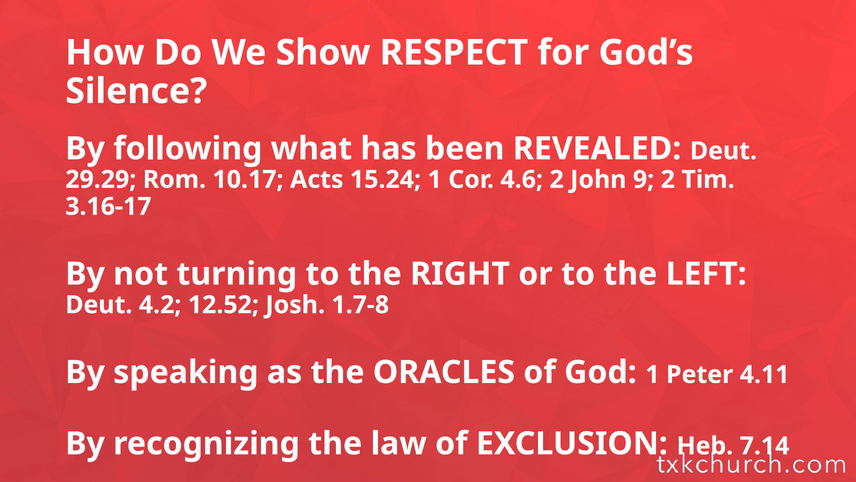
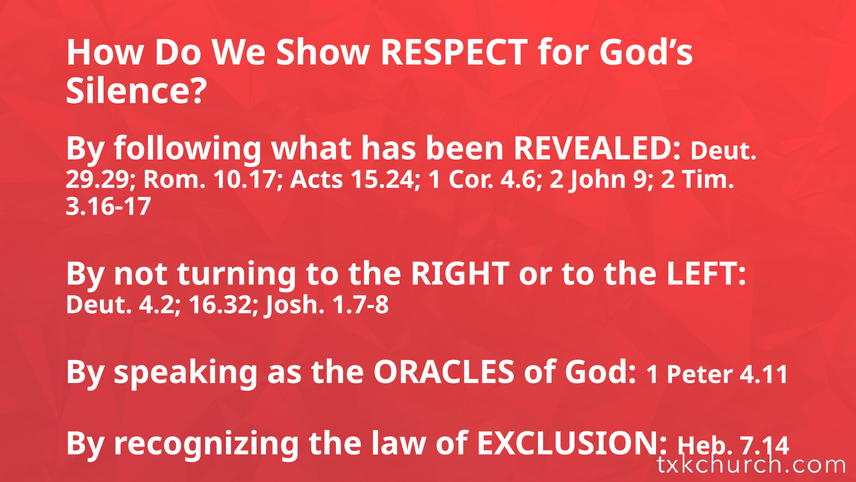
12.52: 12.52 -> 16.32
